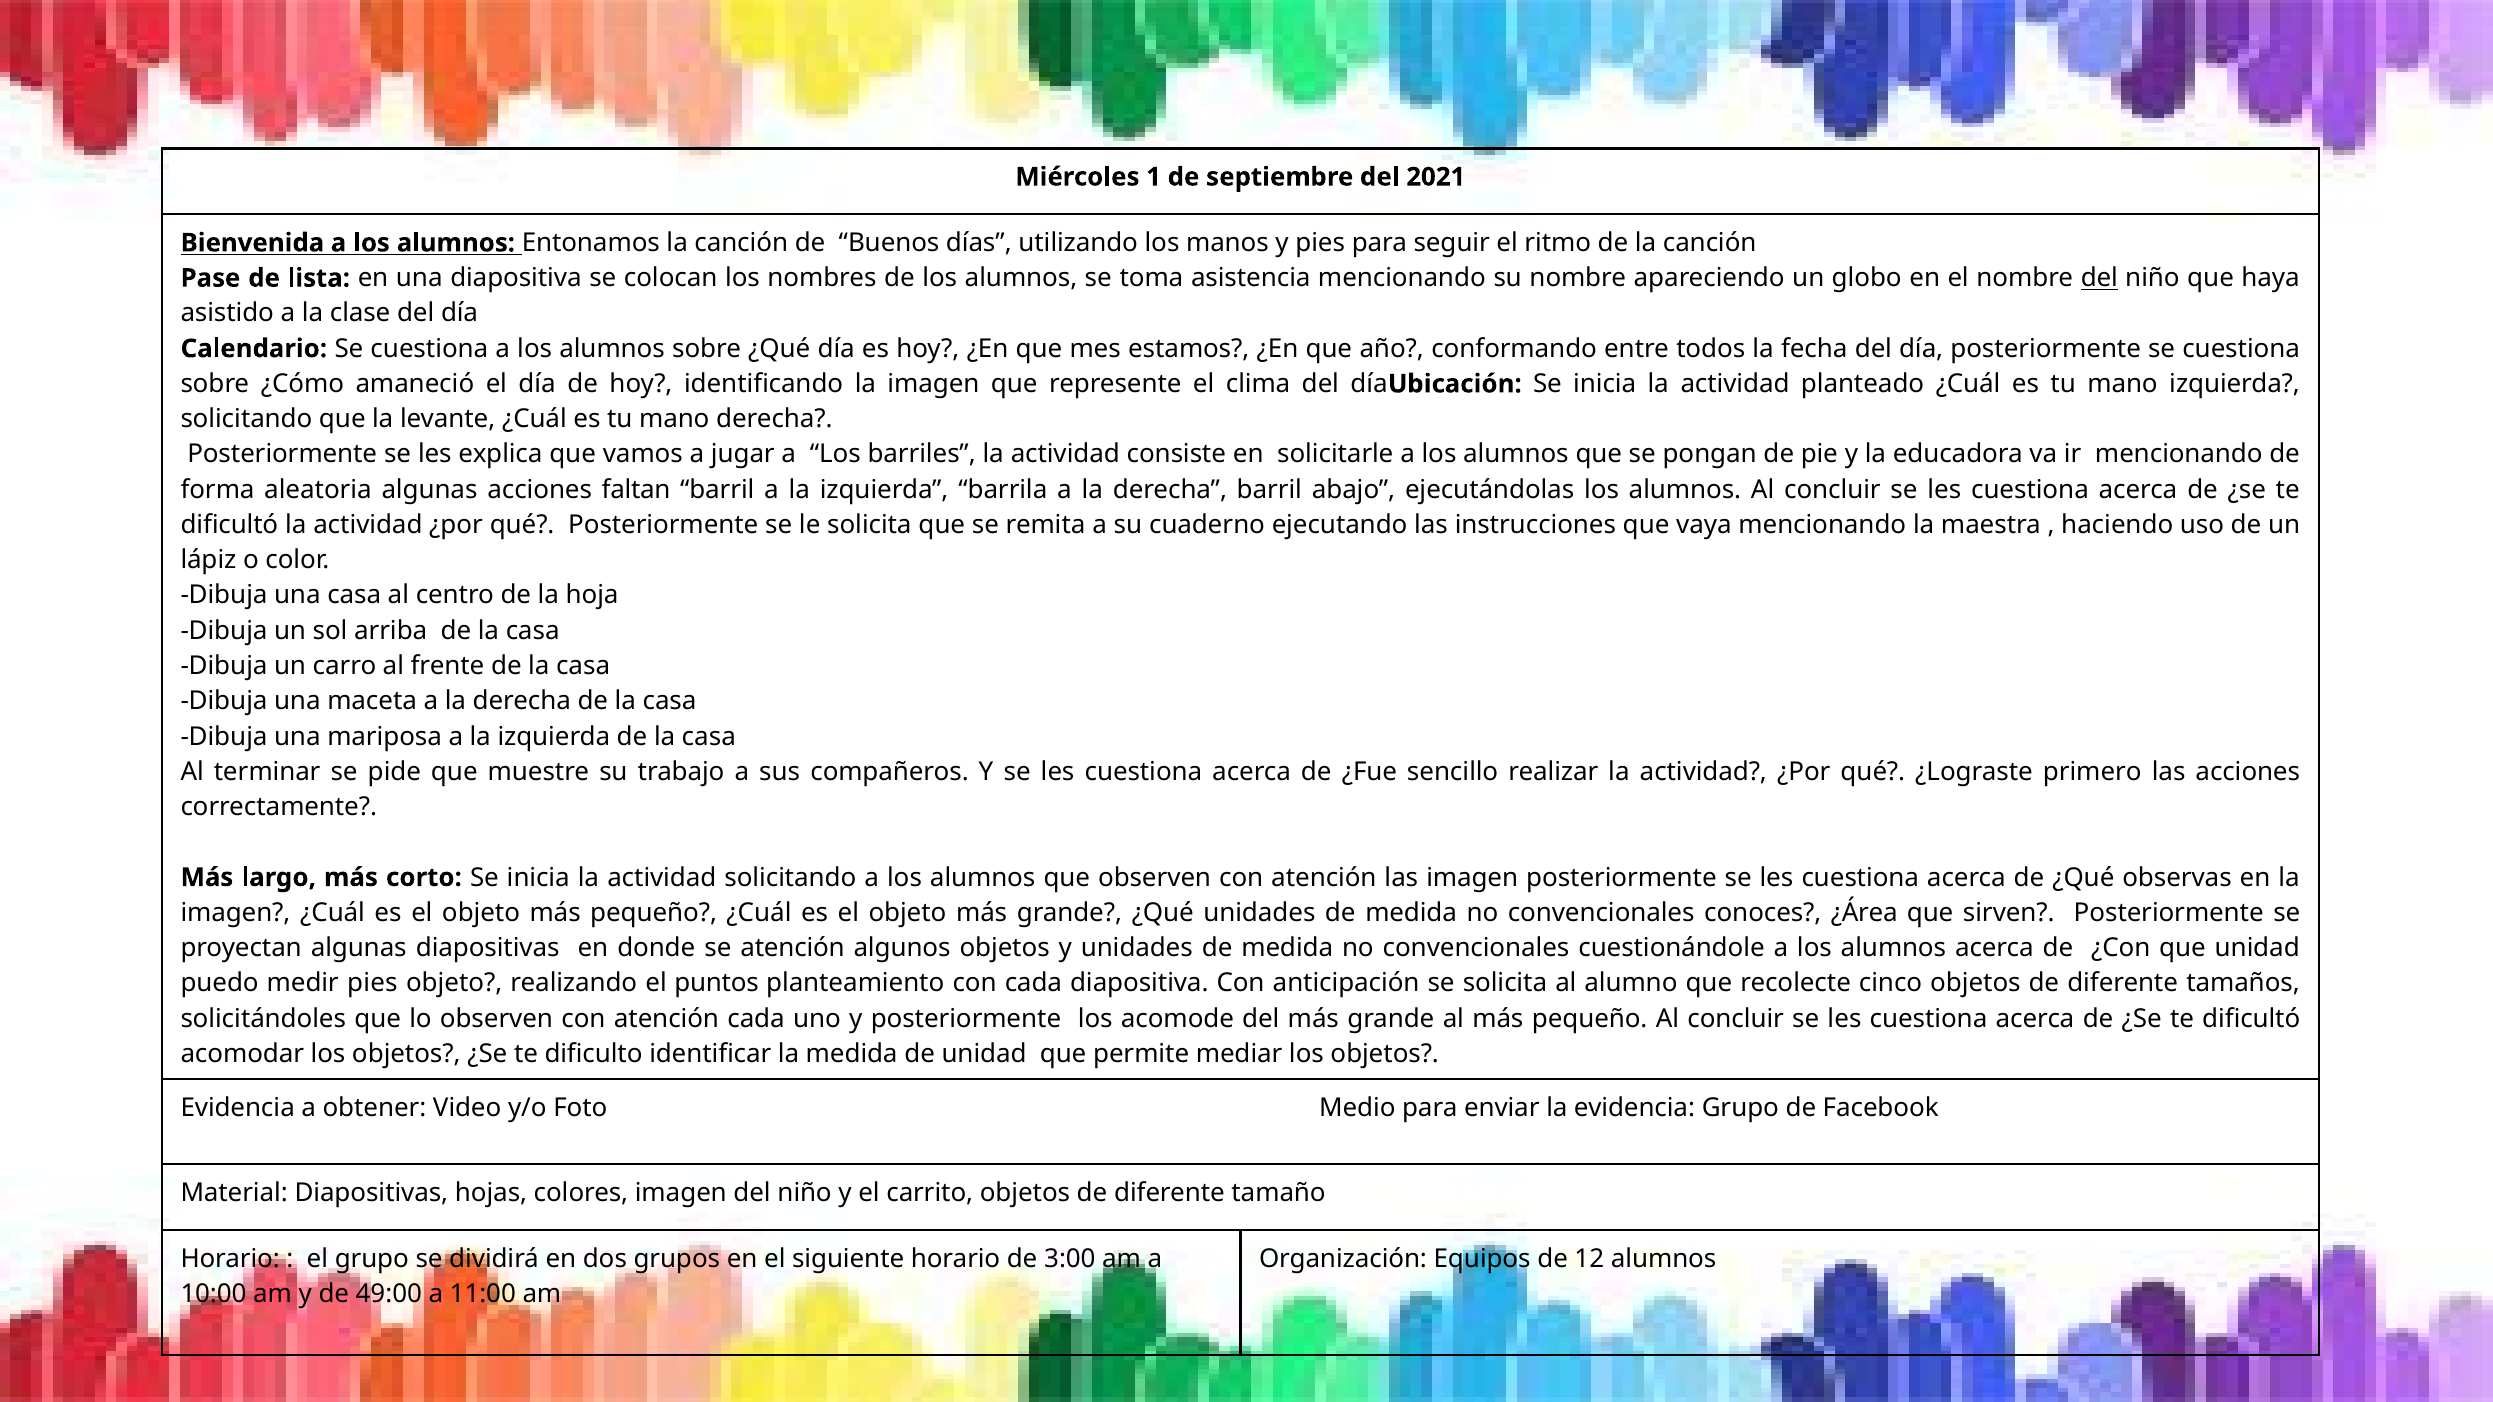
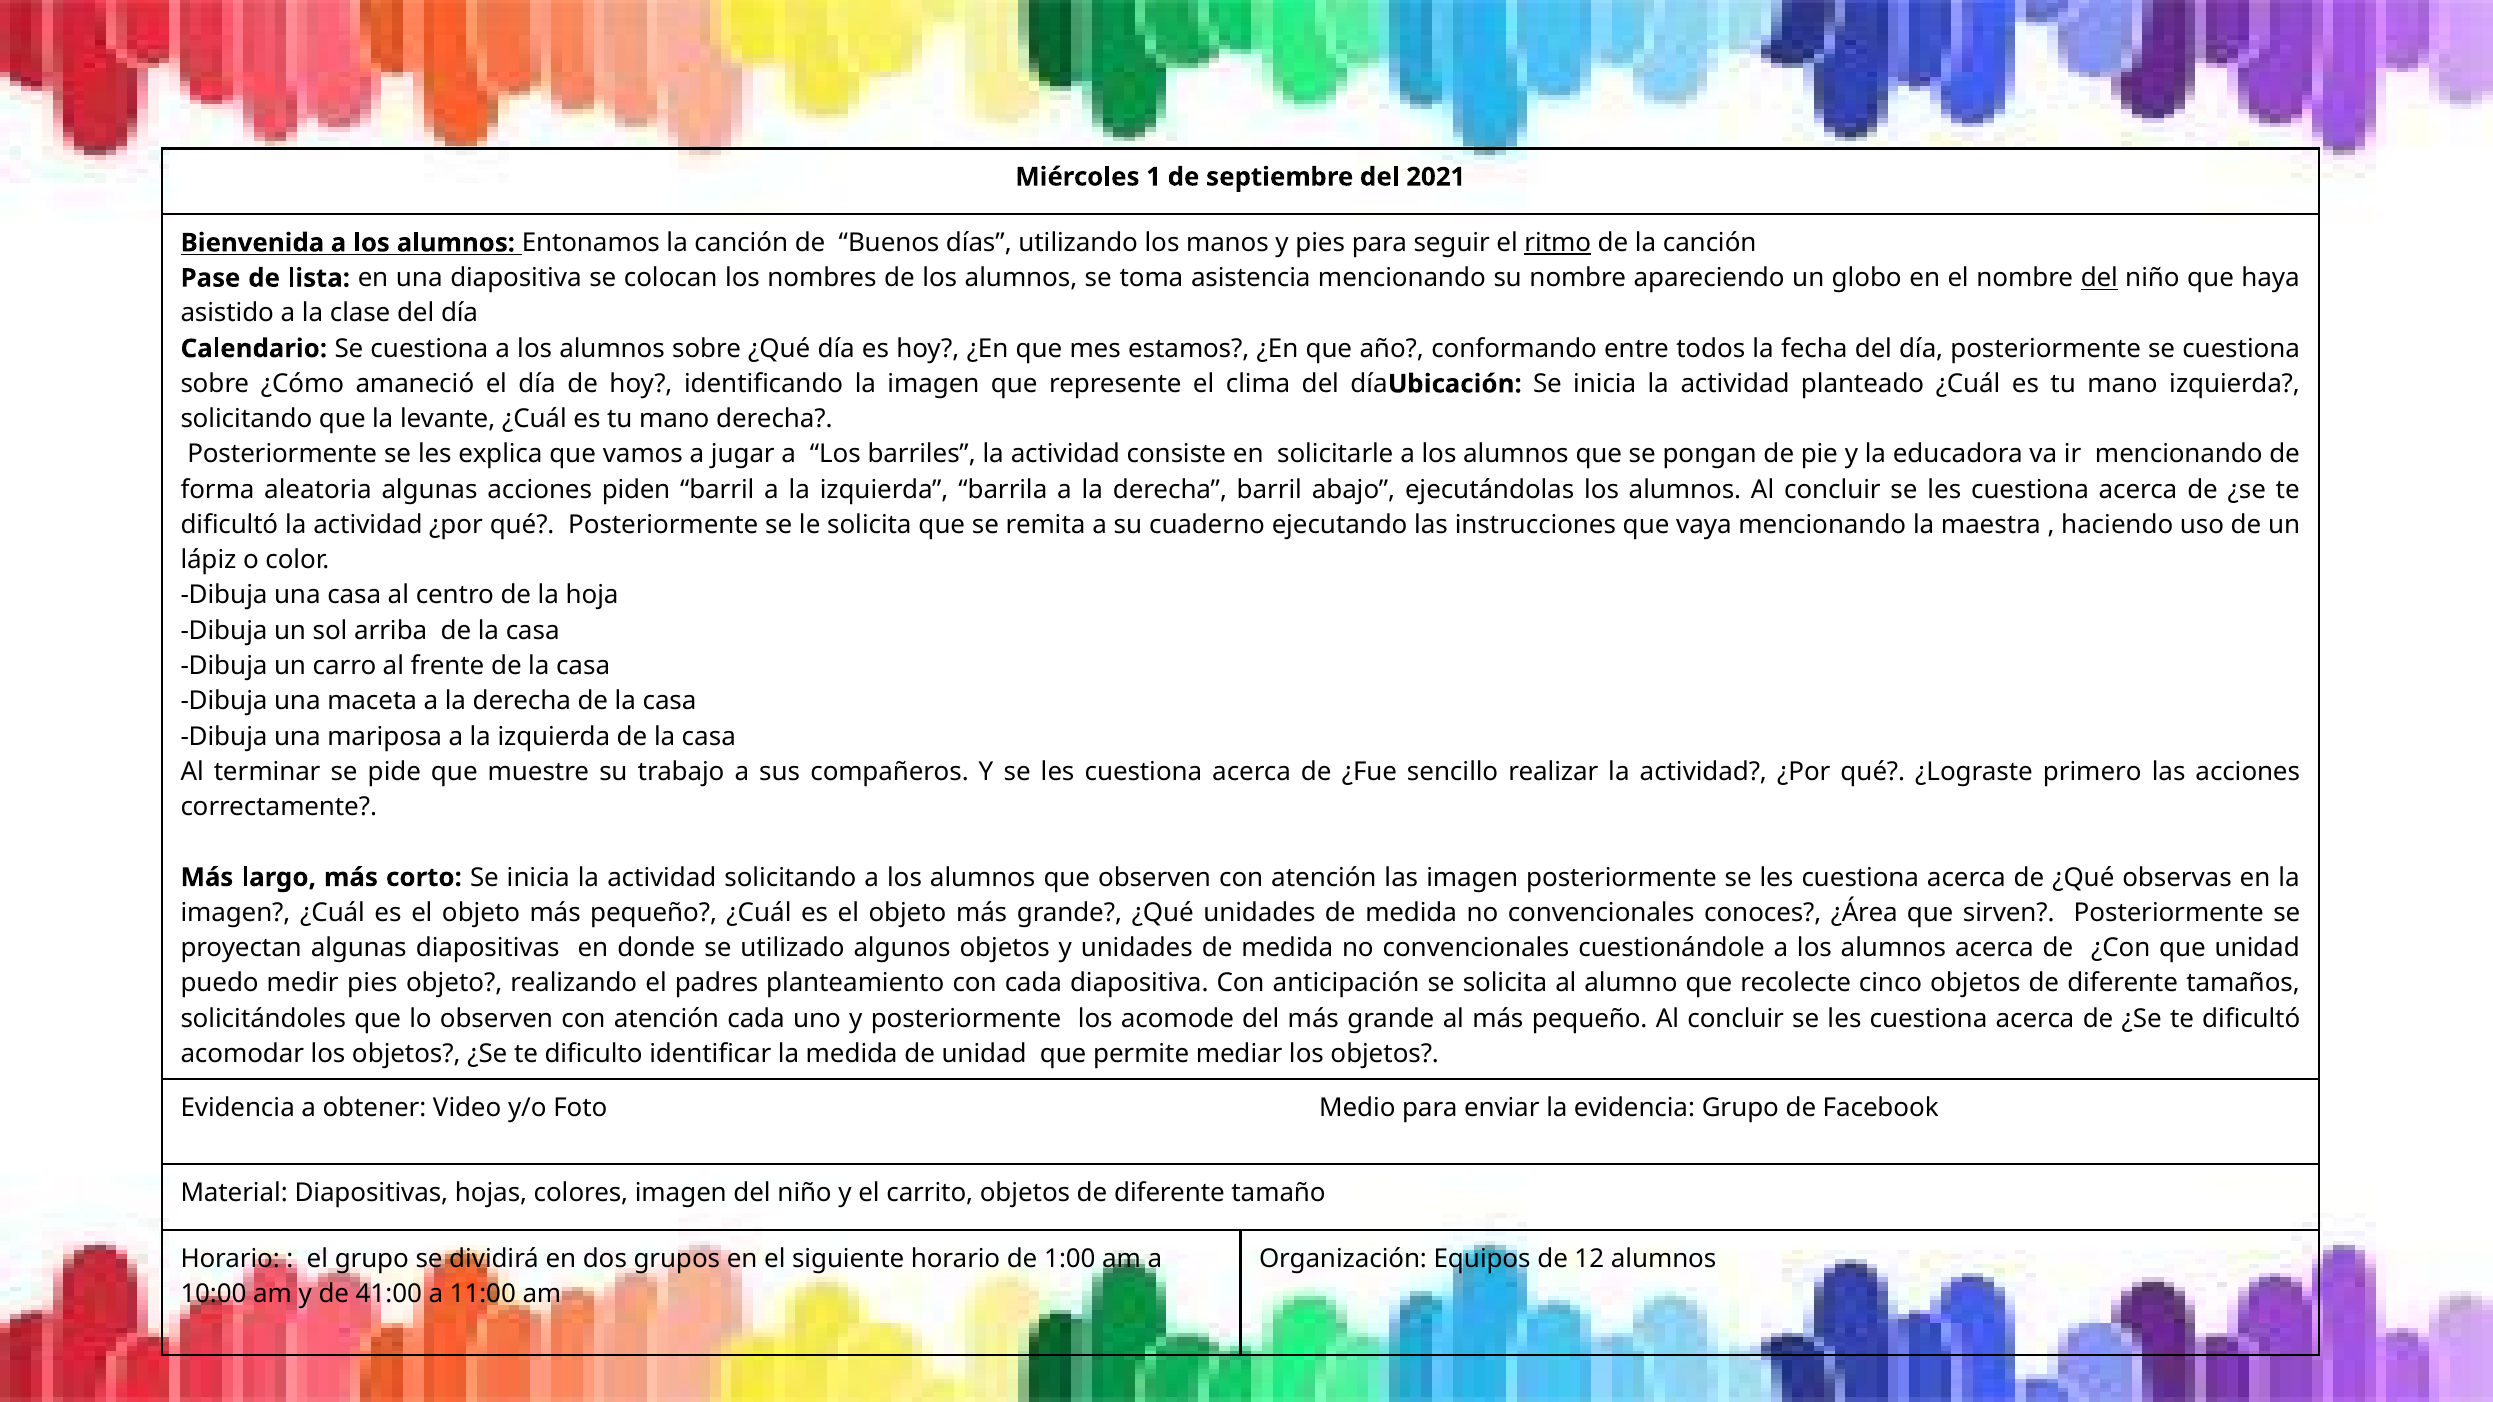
ritmo underline: none -> present
faltan: faltan -> piden
se atención: atención -> utilizado
puntos: puntos -> padres
3:00: 3:00 -> 1:00
49:00: 49:00 -> 41:00
